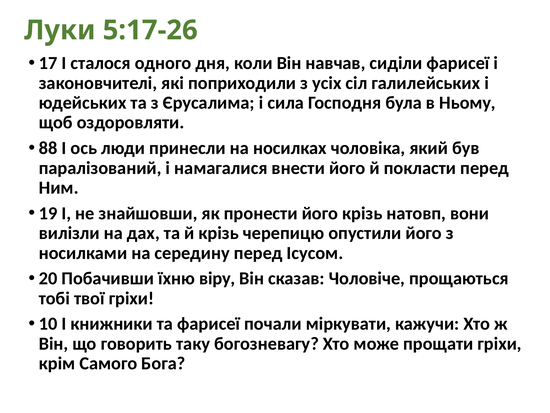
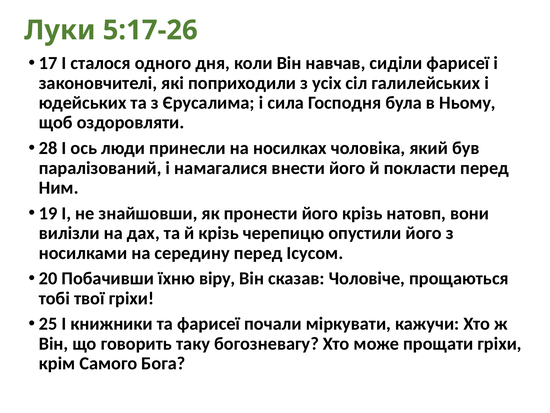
88: 88 -> 28
10: 10 -> 25
